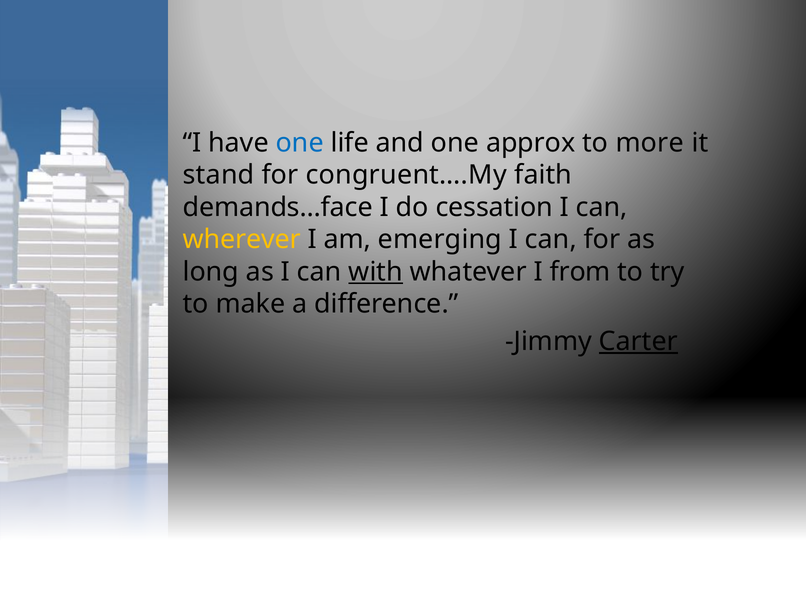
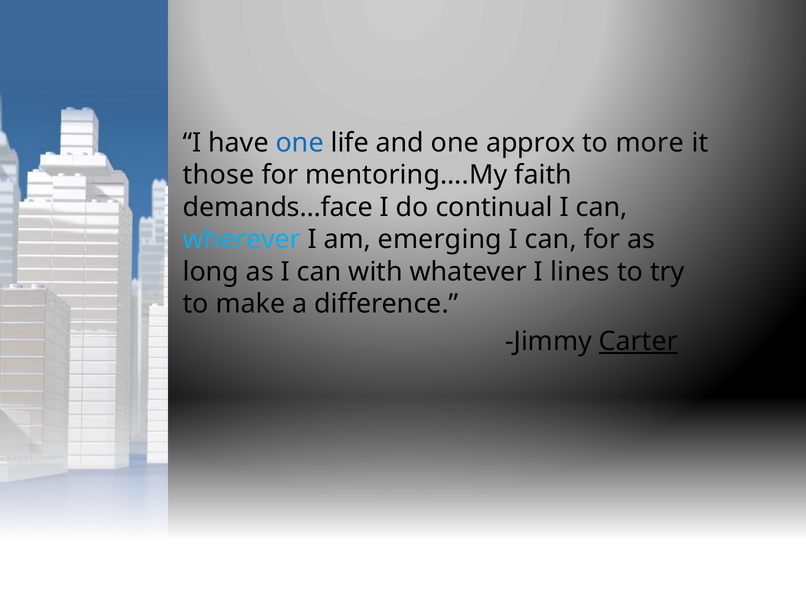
stand: stand -> those
congruent….My: congruent….My -> mentoring….My
cessation: cessation -> continual
wherever colour: yellow -> light blue
with underline: present -> none
from: from -> lines
